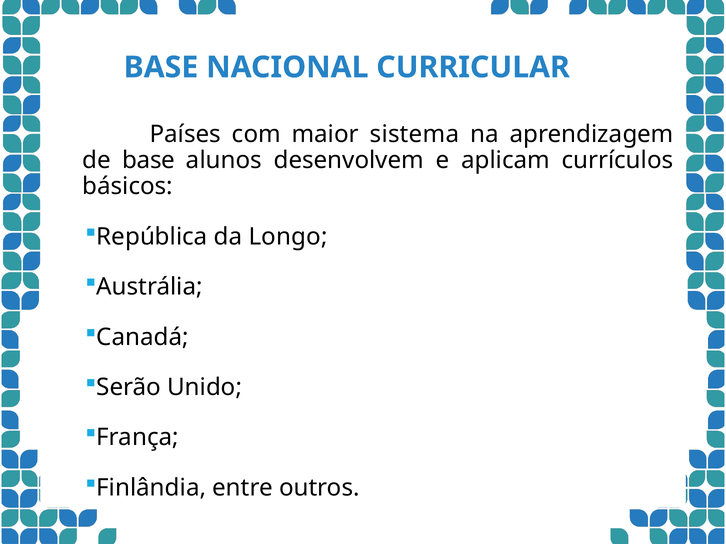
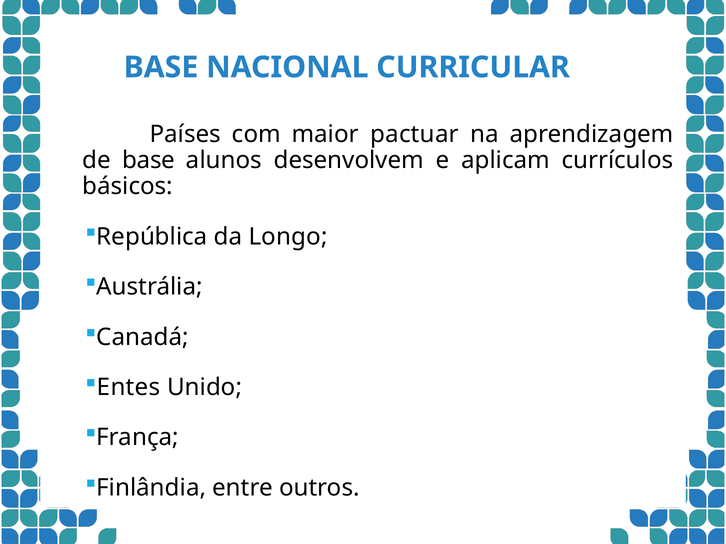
sistema: sistema -> pactuar
Serão: Serão -> Entes
